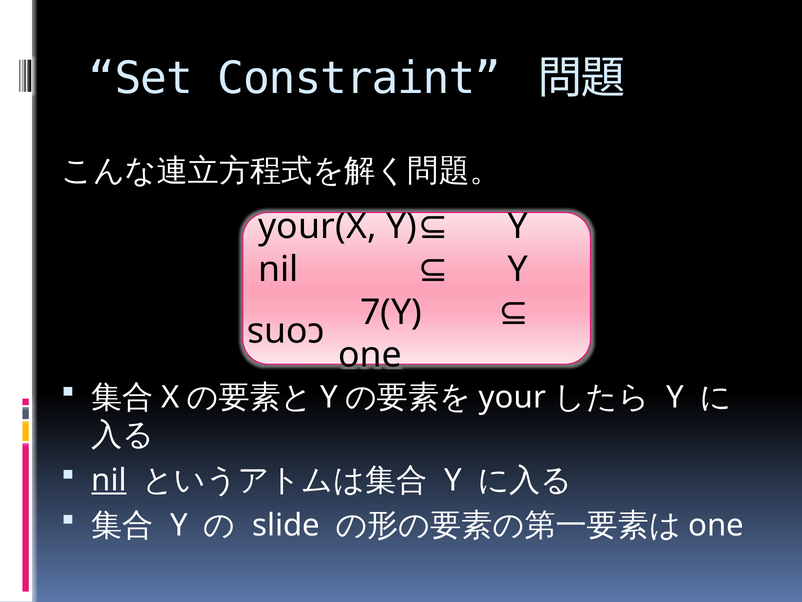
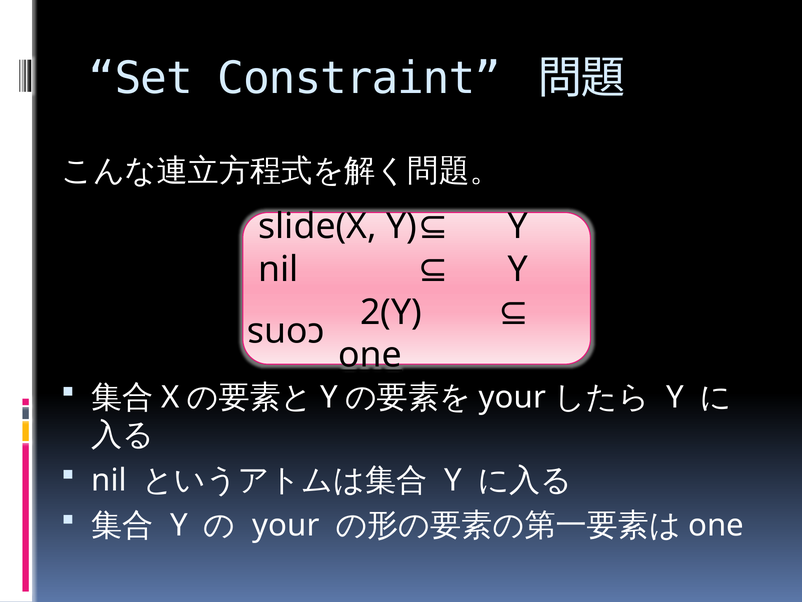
your(X: your(X -> slide(X
7(Y: 7(Y -> 2(Y
nil at (109, 480) underline: present -> none
slide at (286, 525): slide -> your
